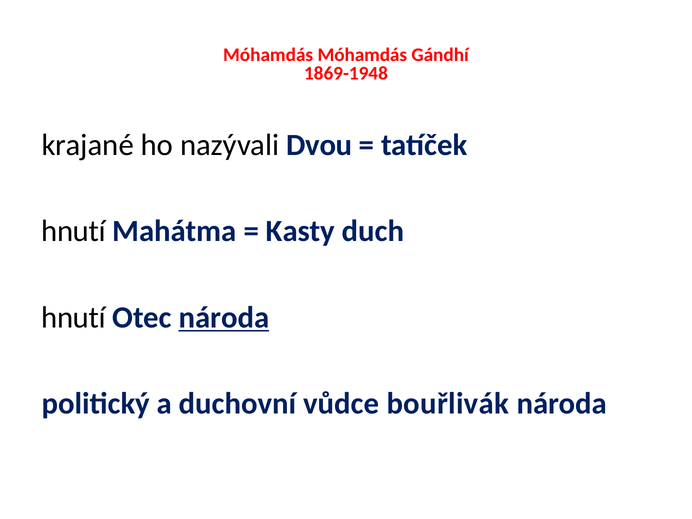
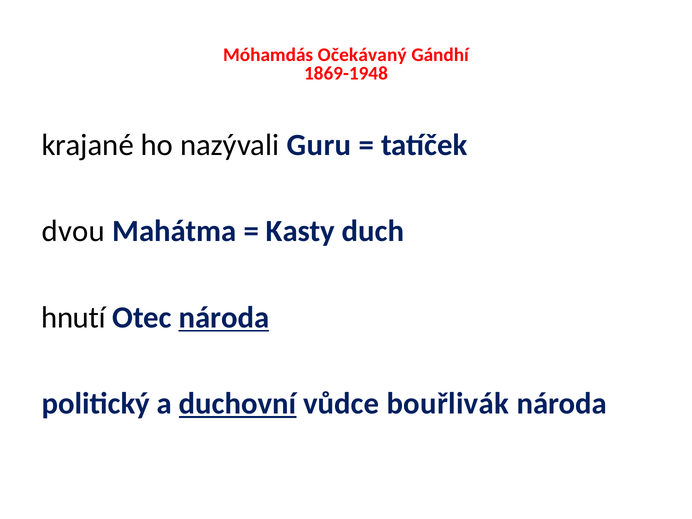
Móhamdás Móhamdás: Móhamdás -> Očekávaný
Dvou: Dvou -> Guru
hnutí at (74, 231): hnutí -> dvou
duchovní underline: none -> present
